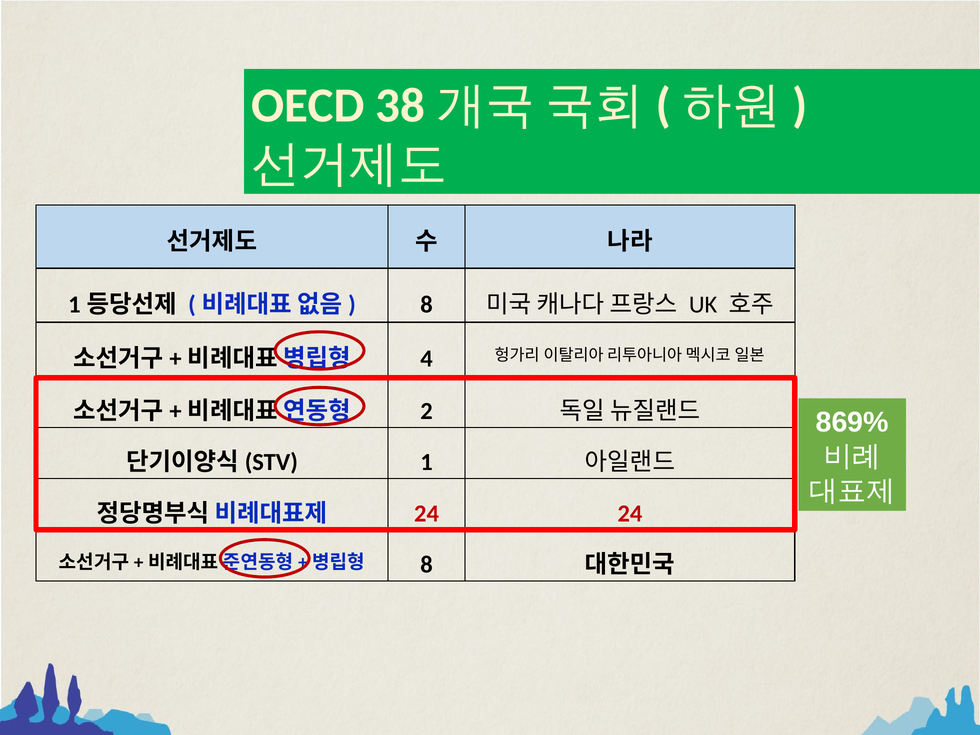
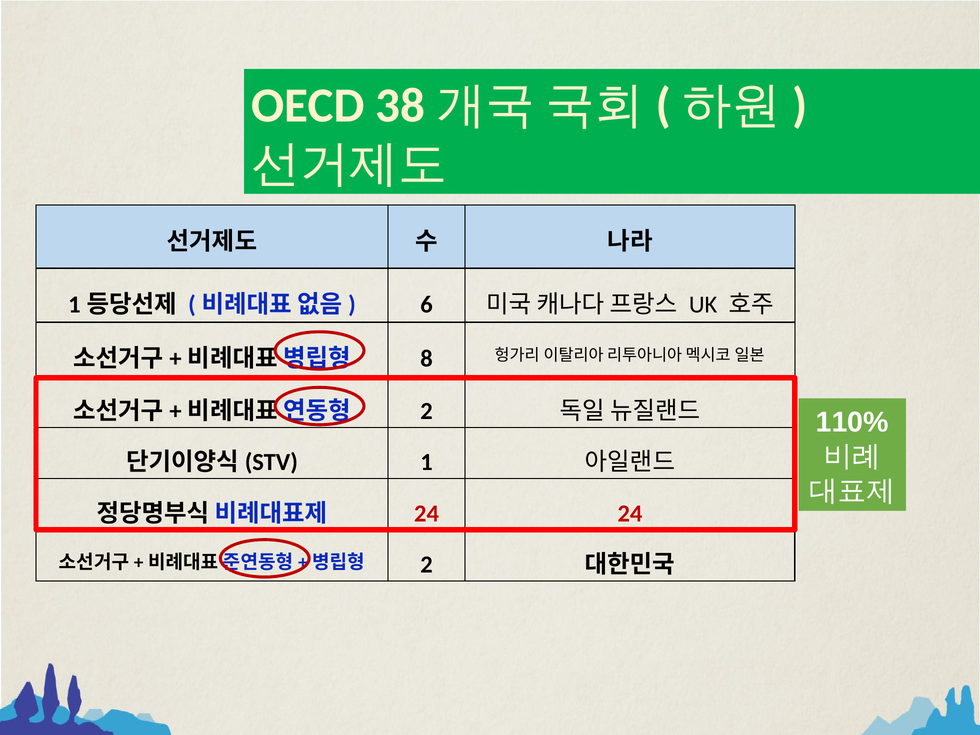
8 at (426, 305): 8 -> 6
4: 4 -> 8
869%: 869% -> 110%
8 at (426, 565): 8 -> 2
